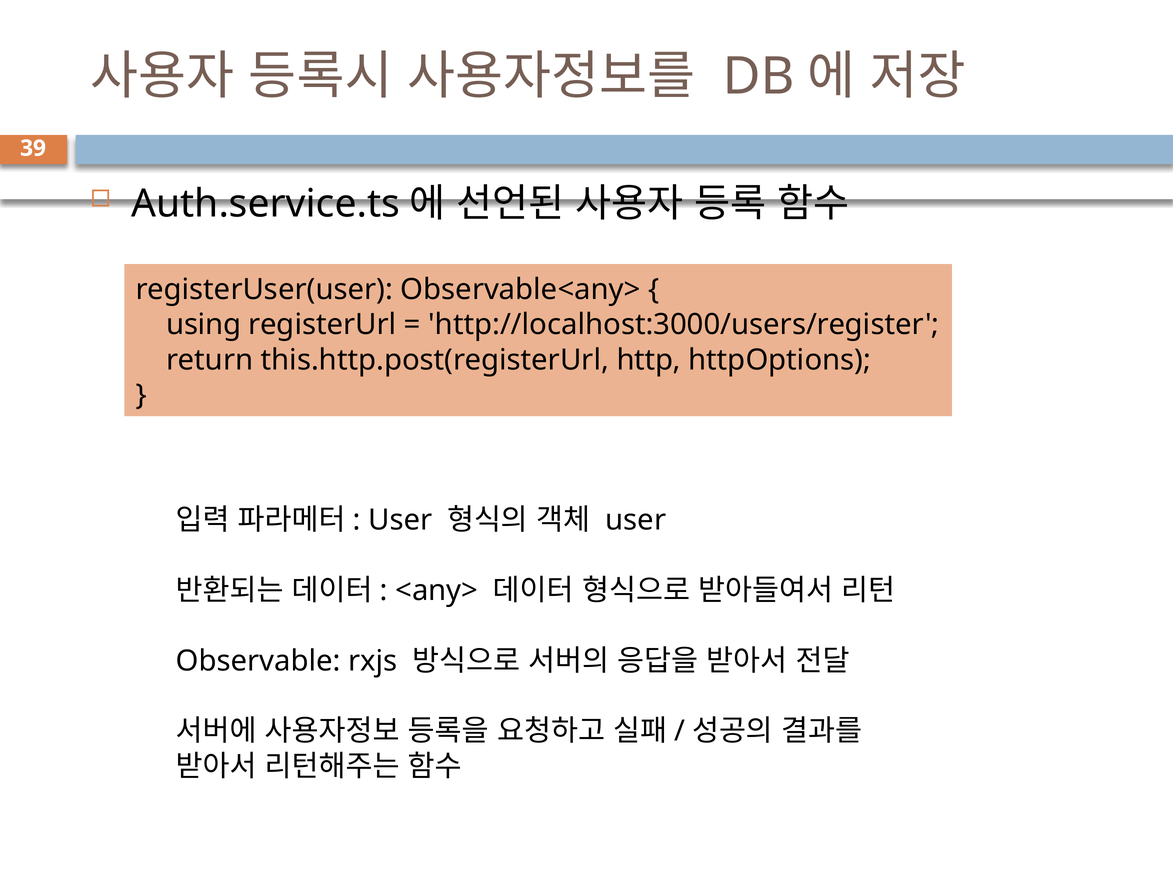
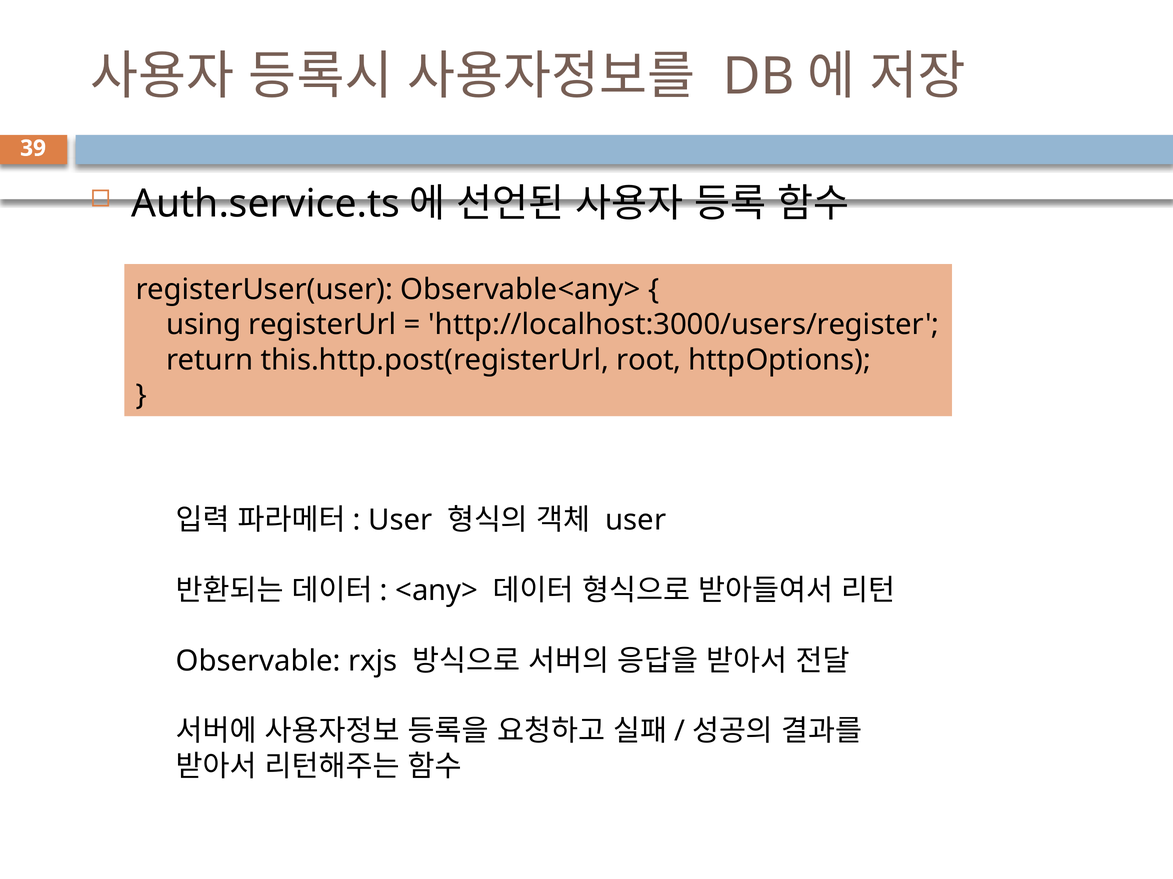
http: http -> root
